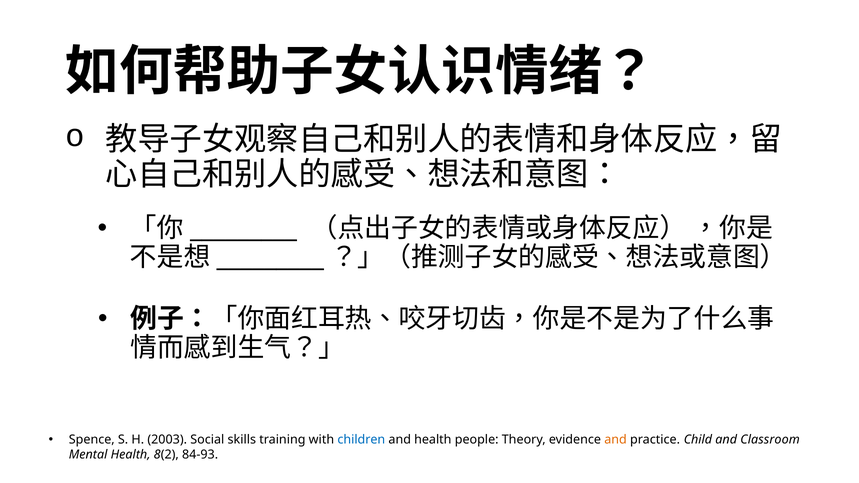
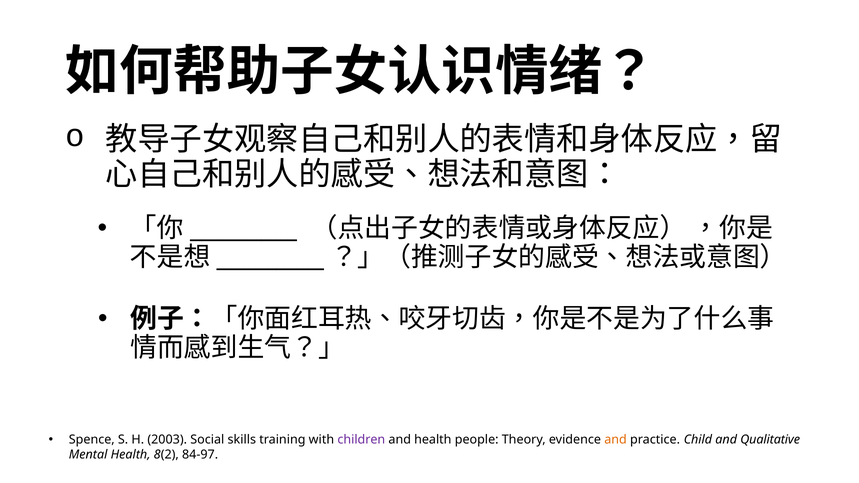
children colour: blue -> purple
Classroom: Classroom -> Qualitative
84-93: 84-93 -> 84-97
